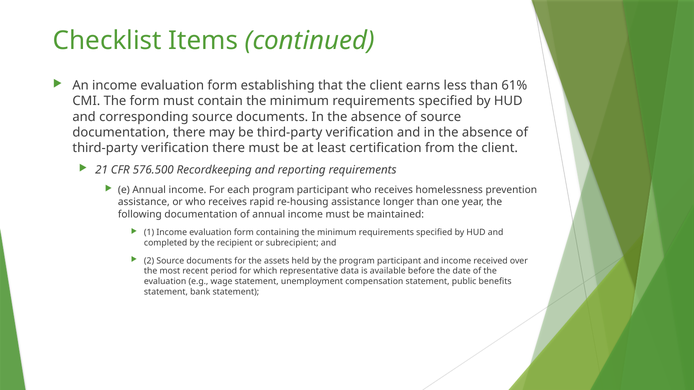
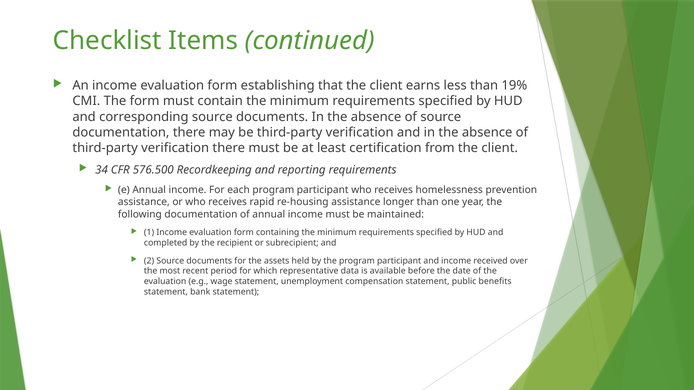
61%: 61% -> 19%
21: 21 -> 34
